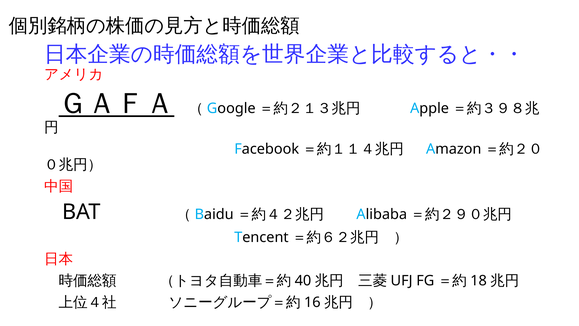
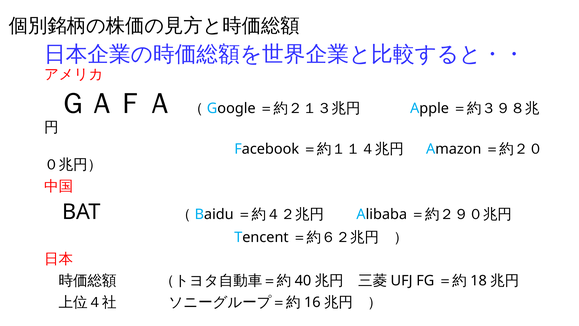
ＧＡＦＡ underline: present -> none
